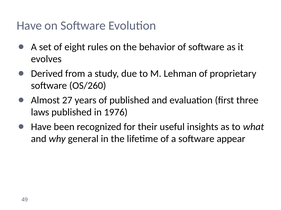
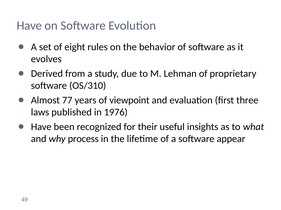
OS/260: OS/260 -> OS/310
27: 27 -> 77
of published: published -> viewpoint
general: general -> process
